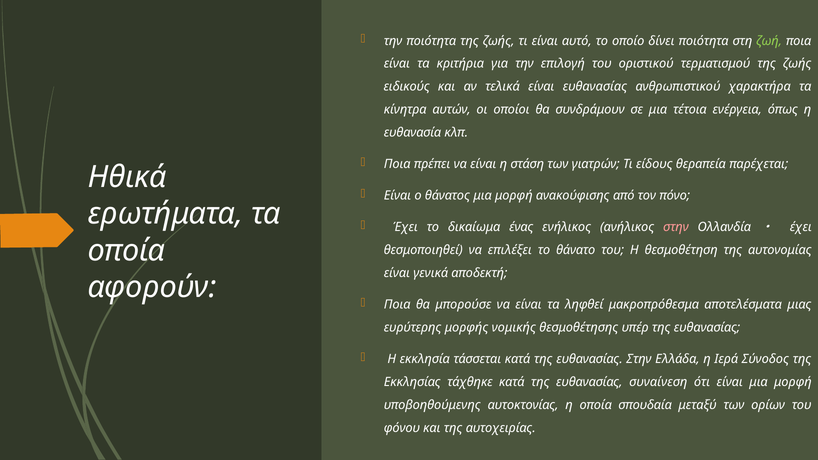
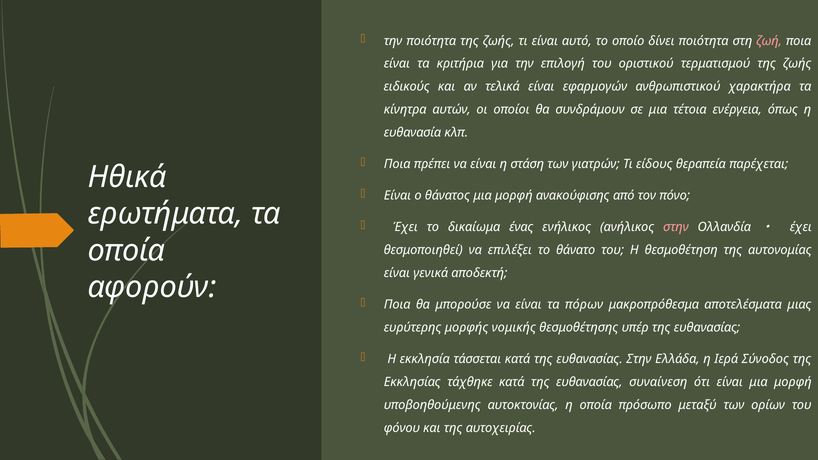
ζωή colour: light green -> pink
είναι ευθανασίας: ευθανασίας -> εφαρμογών
ληφθεί: ληφθεί -> πόρων
σπουδαία: σπουδαία -> πρόσωπο
